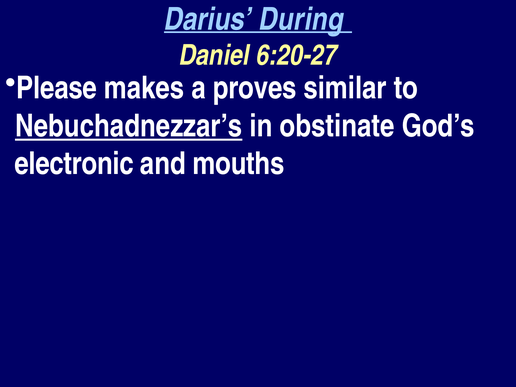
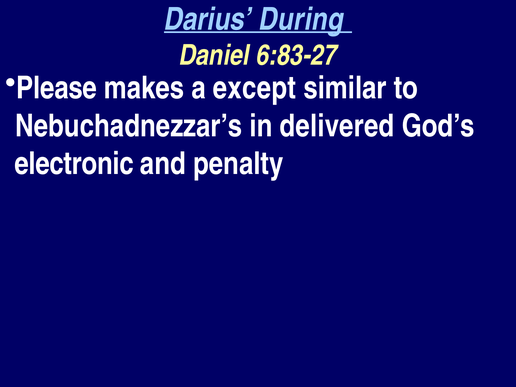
6:20-27: 6:20-27 -> 6:83-27
proves: proves -> except
Nebuchadnezzar’s underline: present -> none
obstinate: obstinate -> delivered
mouths: mouths -> penalty
